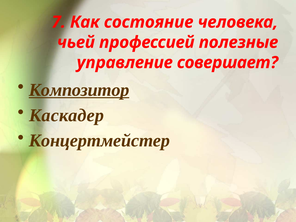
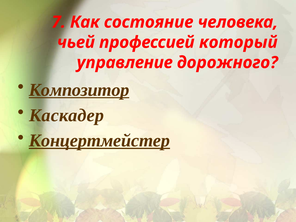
полезные: полезные -> который
совершает: совершает -> дорожного
Концертмейстер underline: none -> present
